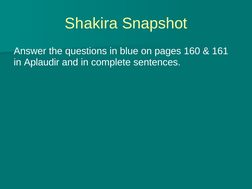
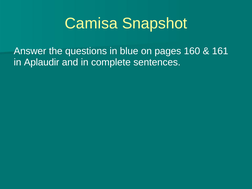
Shakira: Shakira -> Camisa
